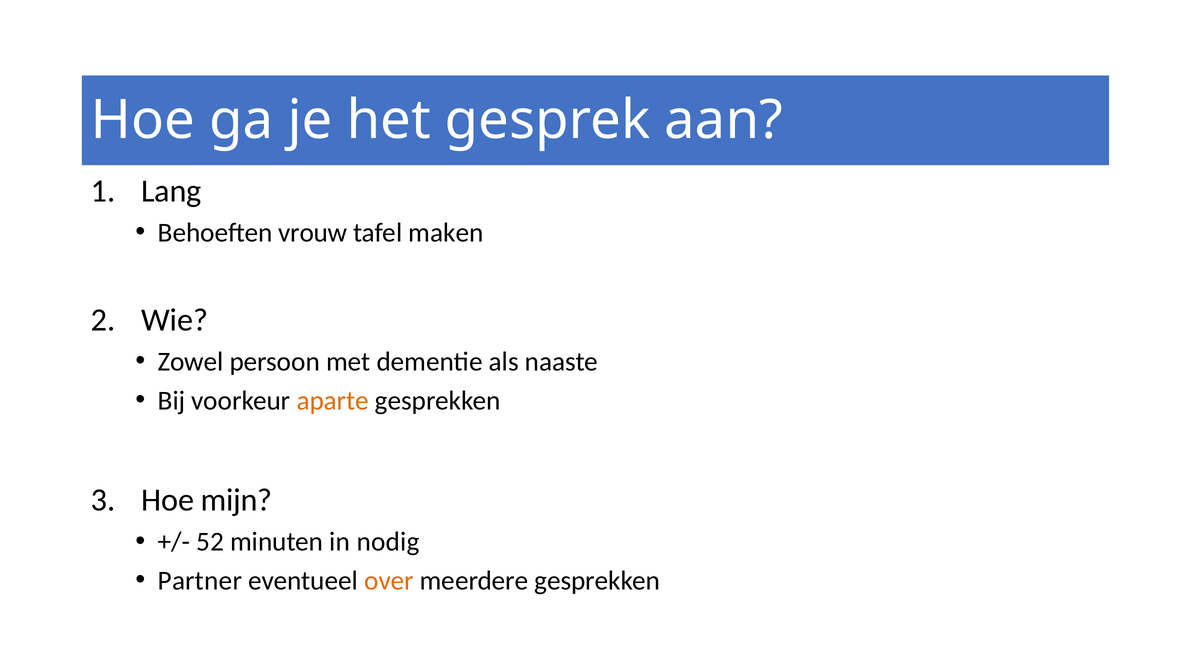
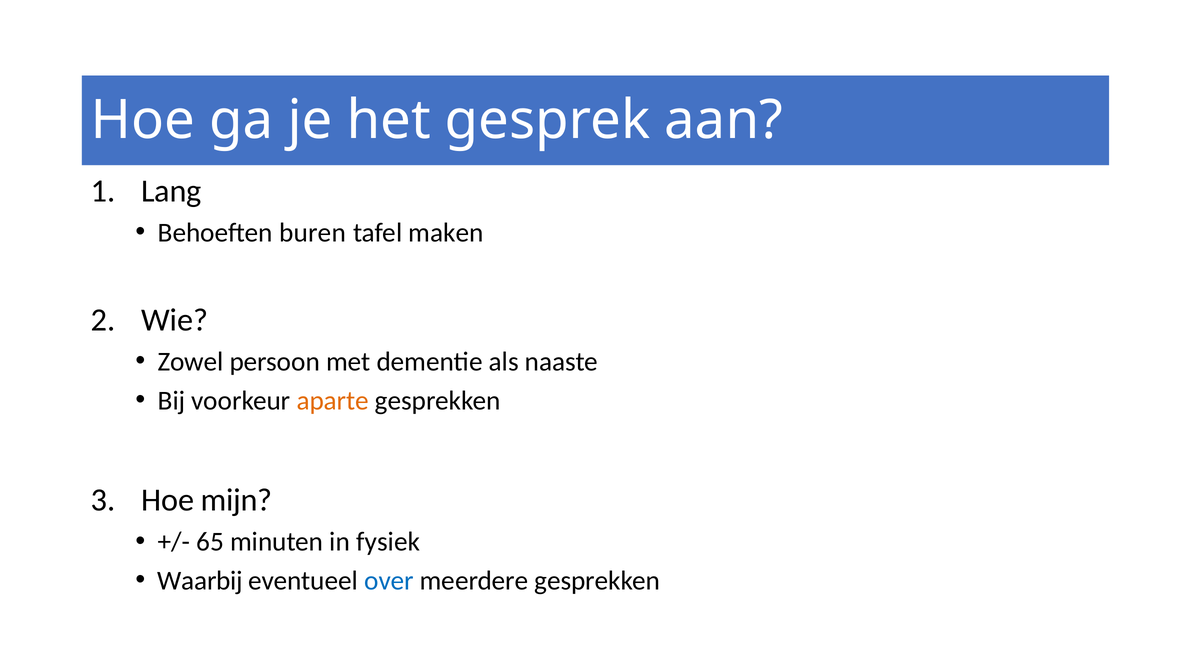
vrouw: vrouw -> buren
52: 52 -> 65
nodig: nodig -> fysiek
Partner: Partner -> Waarbij
over colour: orange -> blue
